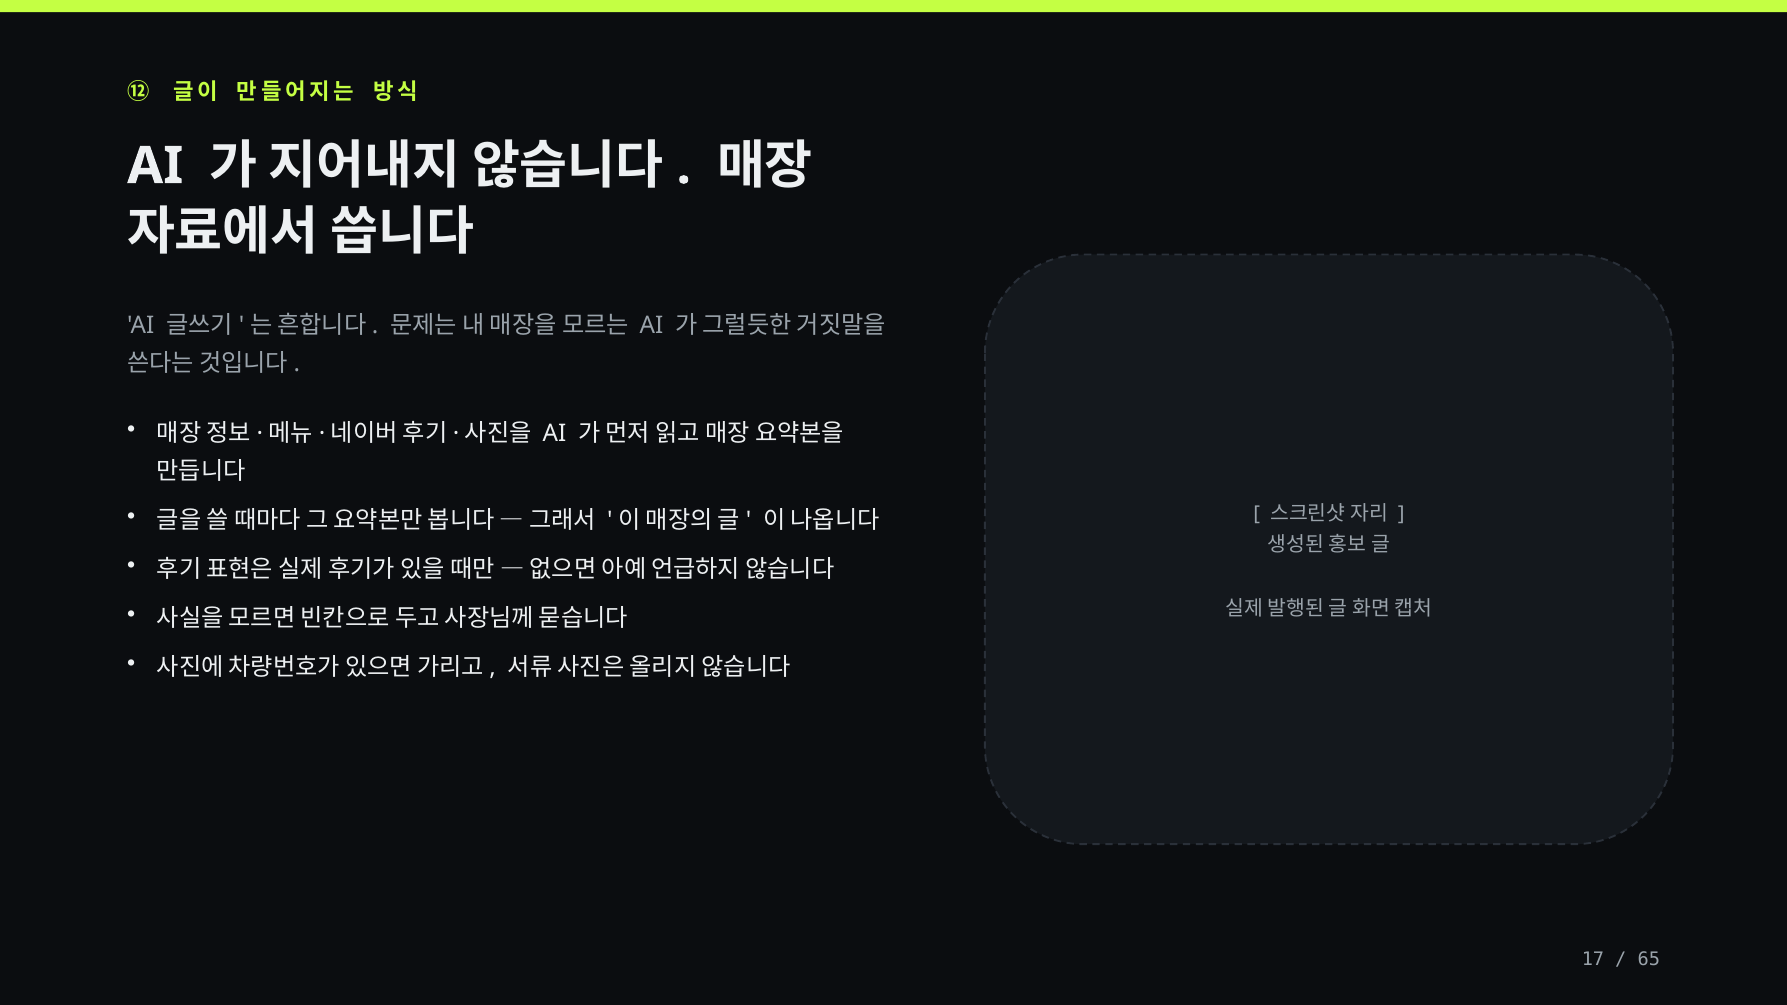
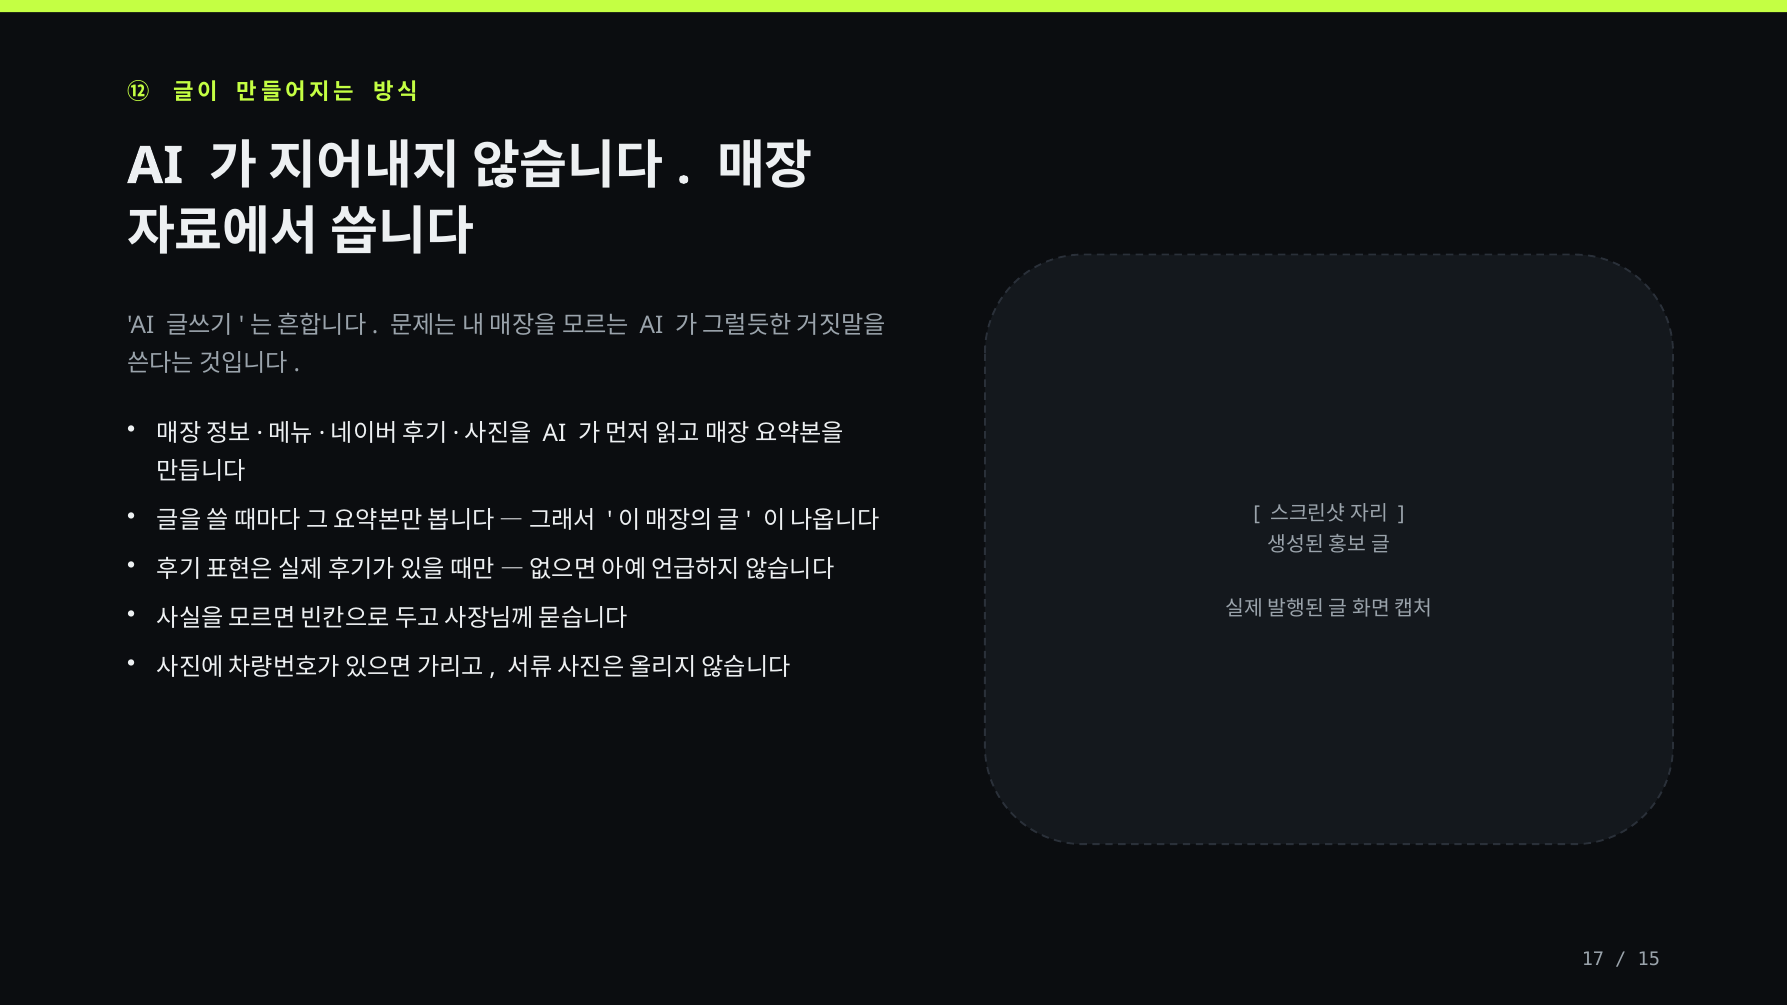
65: 65 -> 15
